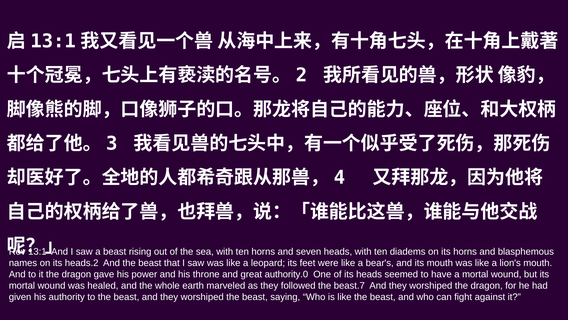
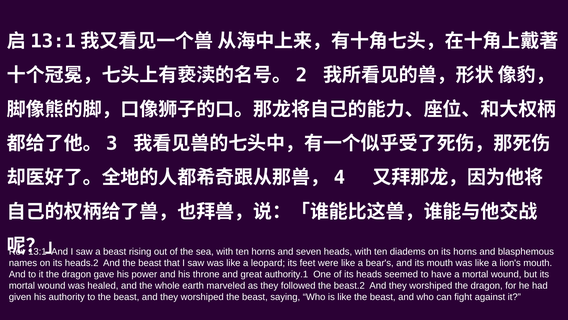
authority.0: authority.0 -> authority.1
beast.7: beast.7 -> beast.2
